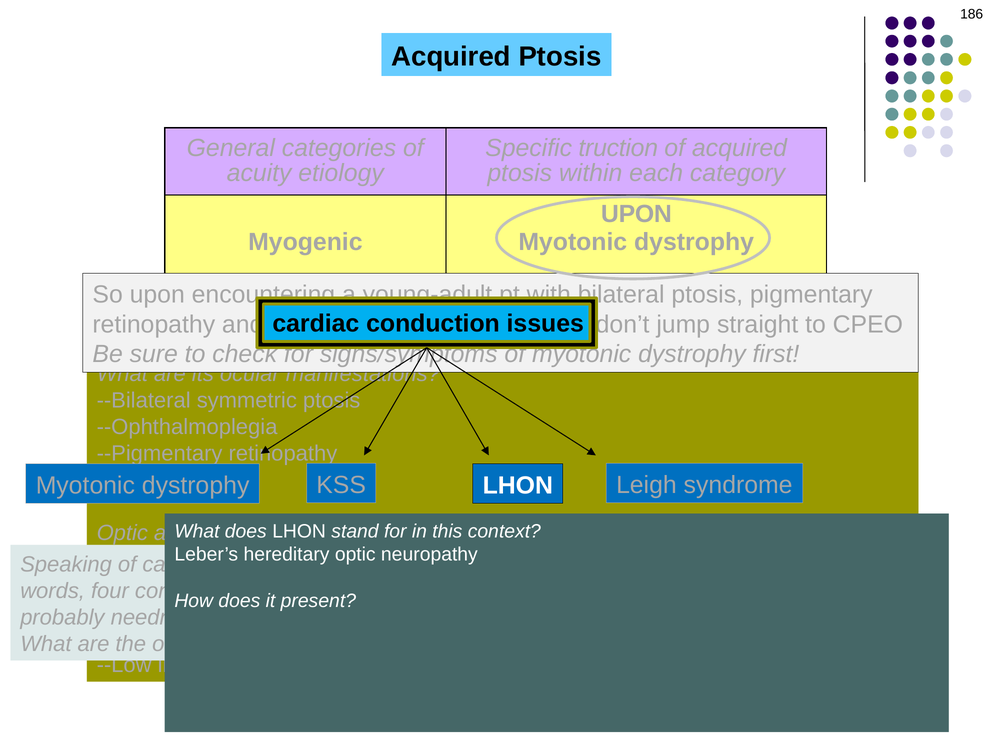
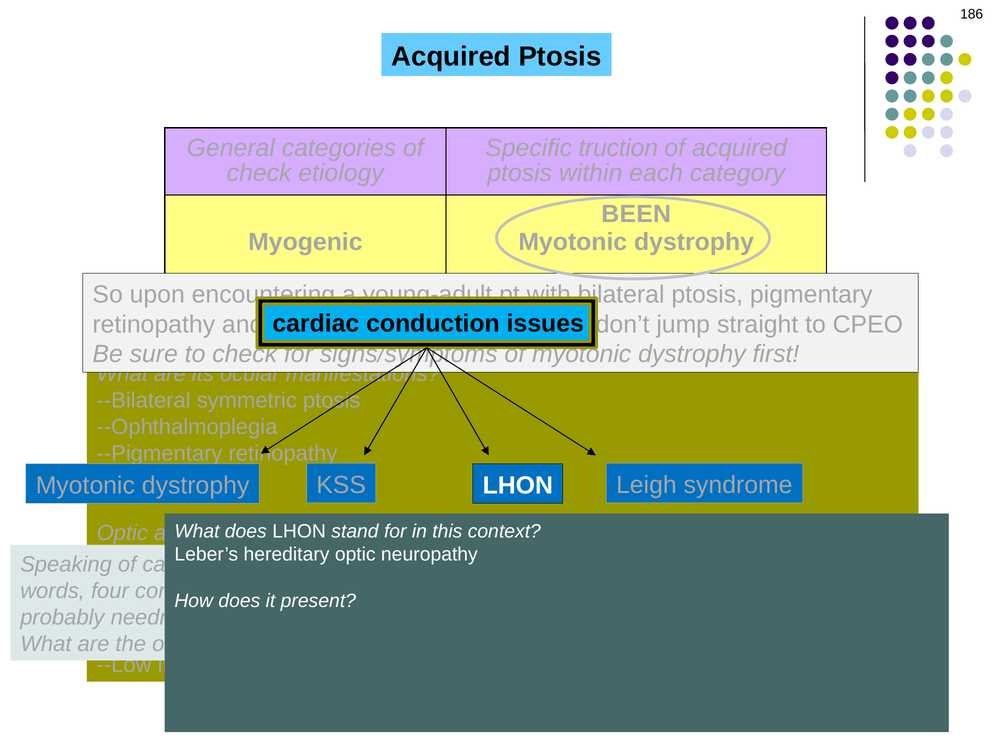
acuity at (259, 173): acuity -> check
UPON at (636, 214): UPON -> BEEN
